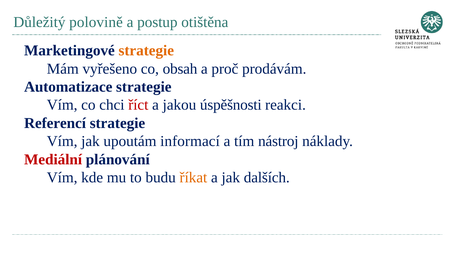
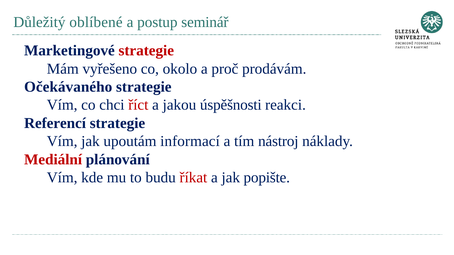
polovině: polovině -> oblíbené
otištěna: otištěna -> seminář
strategie at (146, 51) colour: orange -> red
obsah: obsah -> okolo
Automatizace: Automatizace -> Očekávaného
říkat colour: orange -> red
dalších: dalších -> popište
